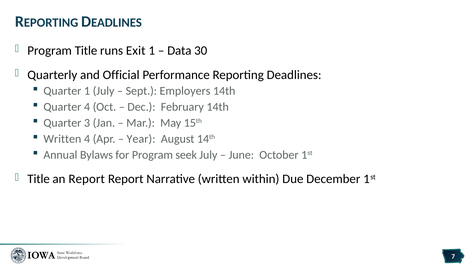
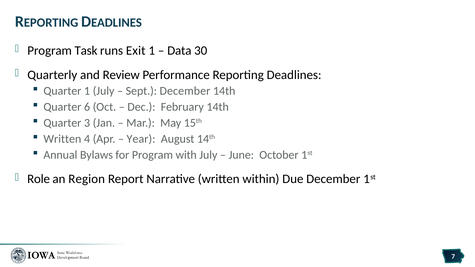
Program Title: Title -> Task
Official: Official -> Review
Sept Employers: Employers -> December
Quarter 4: 4 -> 6
seek: seek -> with
Title at (39, 179): Title -> Role
an Report: Report -> Region
